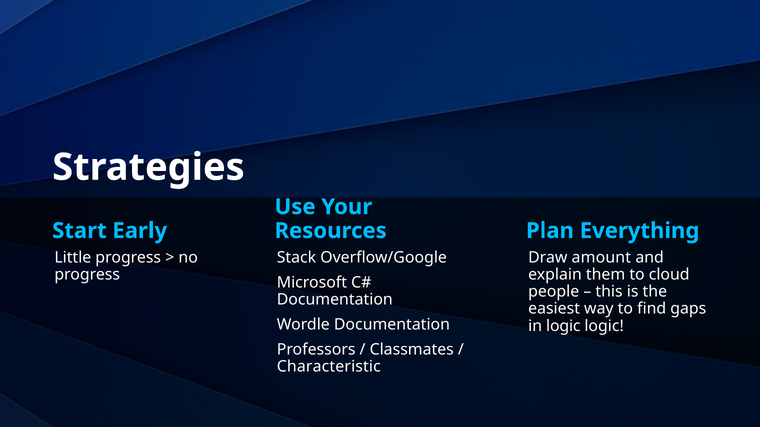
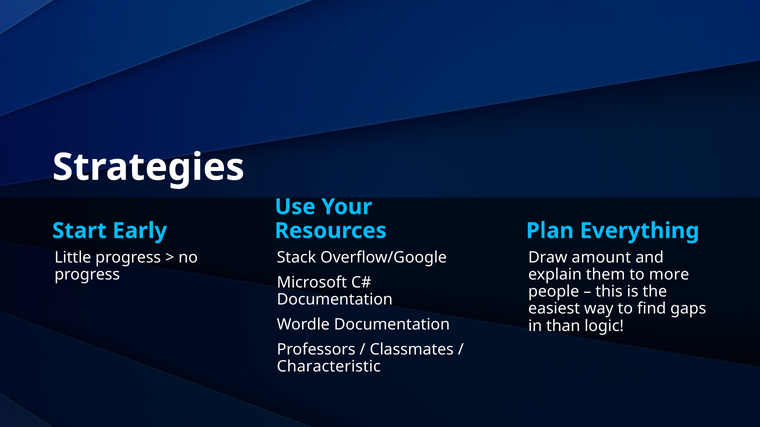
cloud: cloud -> more
in logic: logic -> than
